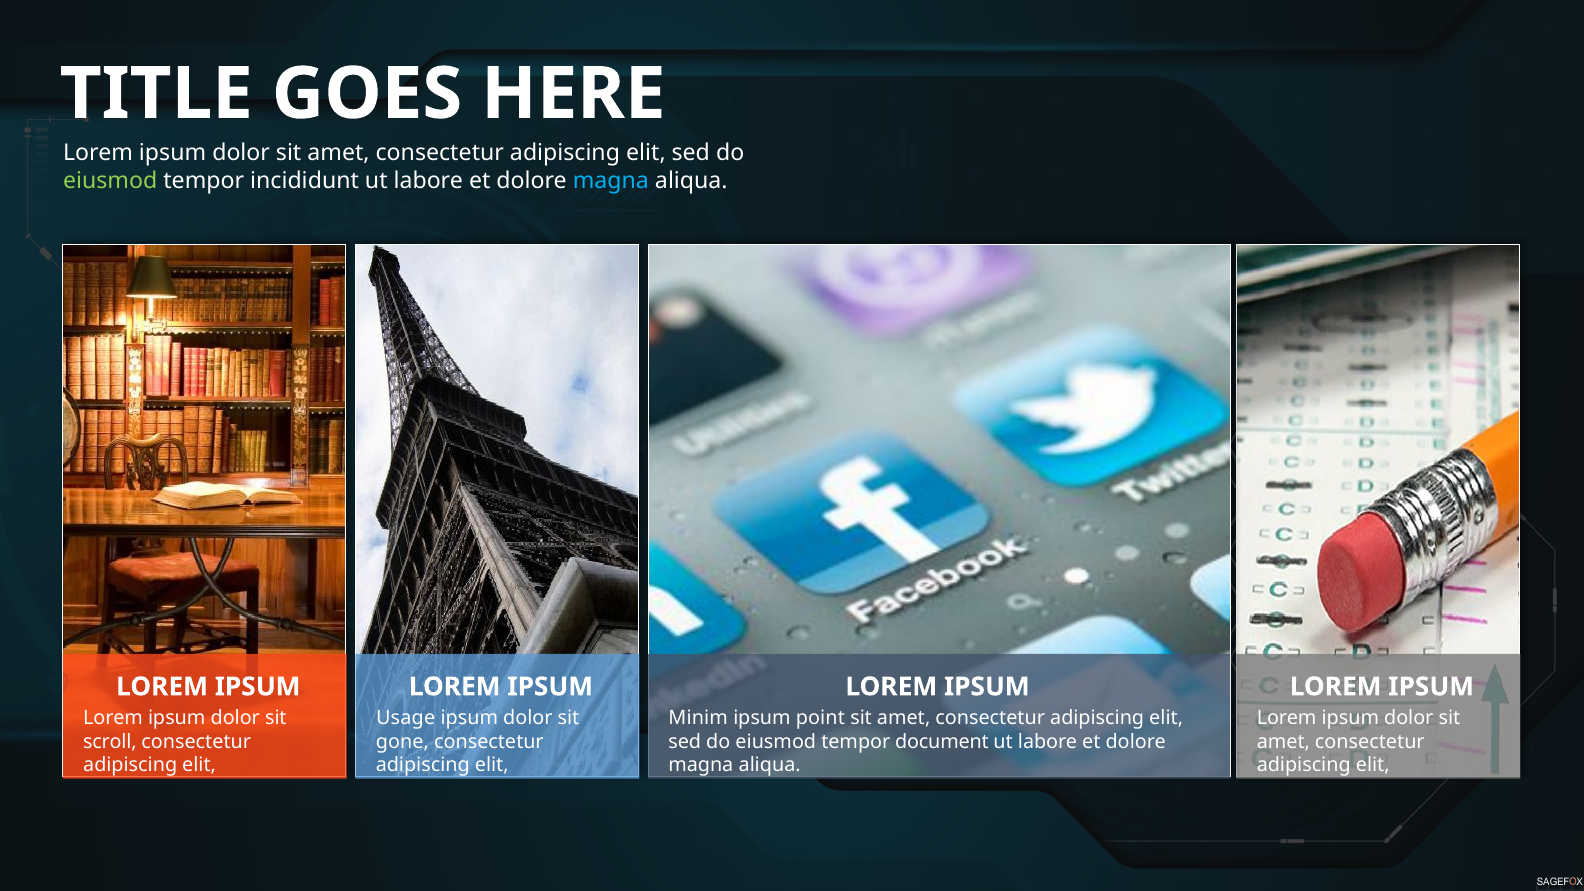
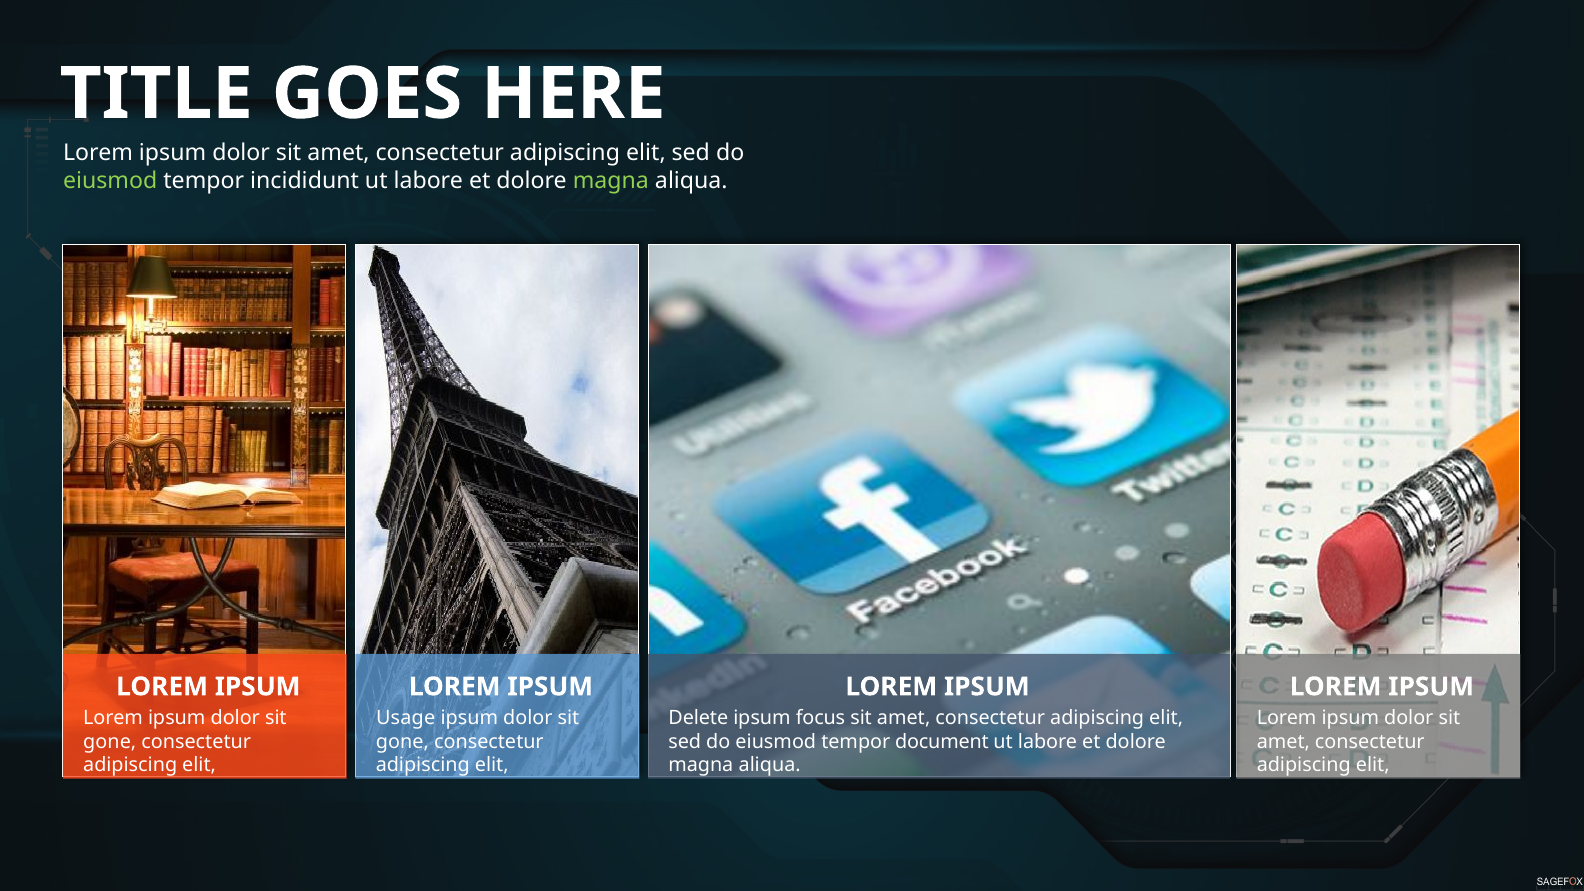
magna at (611, 181) colour: light blue -> light green
Minim: Minim -> Delete
point: point -> focus
scroll at (110, 742): scroll -> gone
